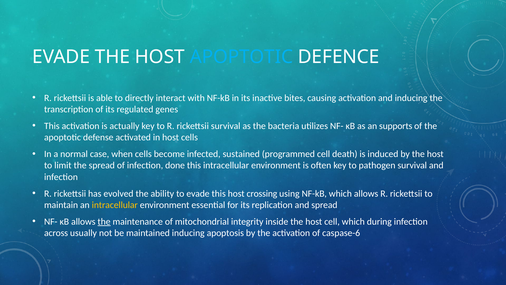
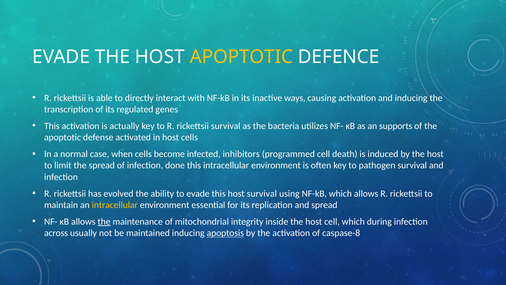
APOPTOTIC at (241, 57) colour: light blue -> yellow
bites: bites -> ways
sustained: sustained -> inhibitors
host crossing: crossing -> survival
apoptosis underline: none -> present
caspase-6: caspase-6 -> caspase-8
